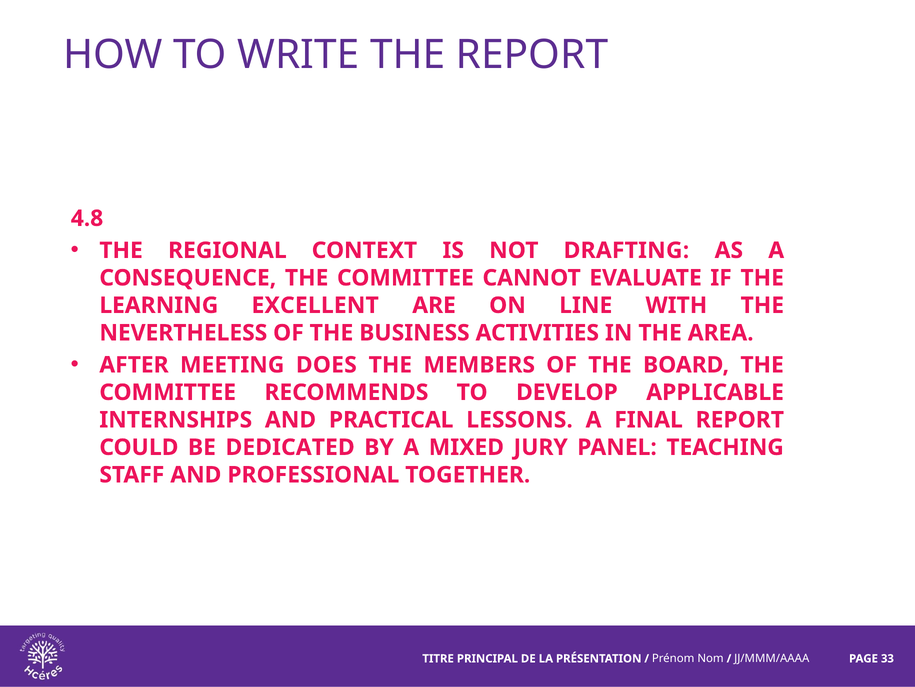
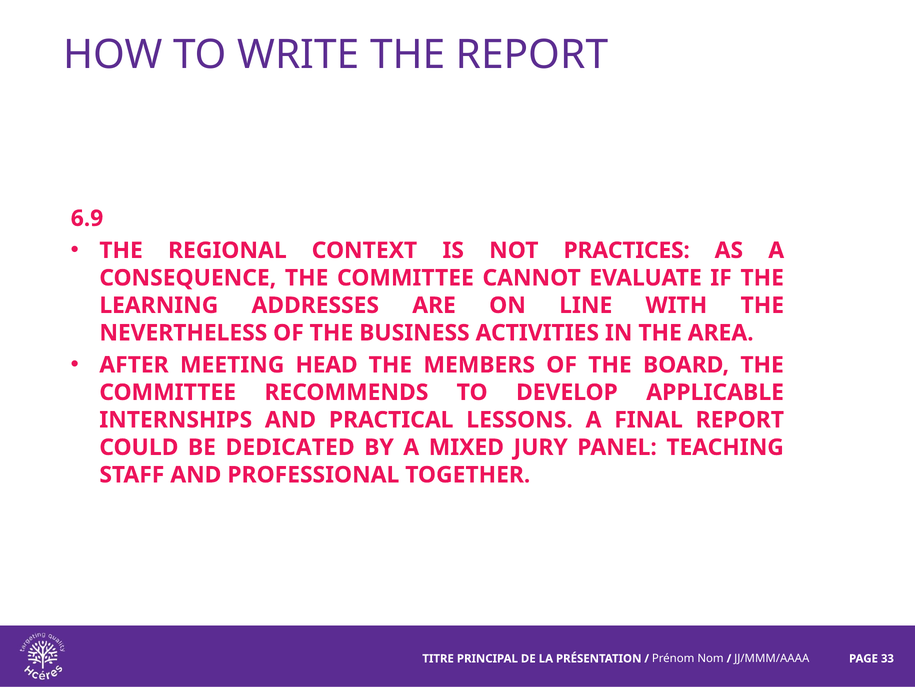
4.8: 4.8 -> 6.9
DRAFTING: DRAFTING -> PRACTICES
EXCELLENT: EXCELLENT -> ADDRESSES
DOES: DOES -> HEAD
